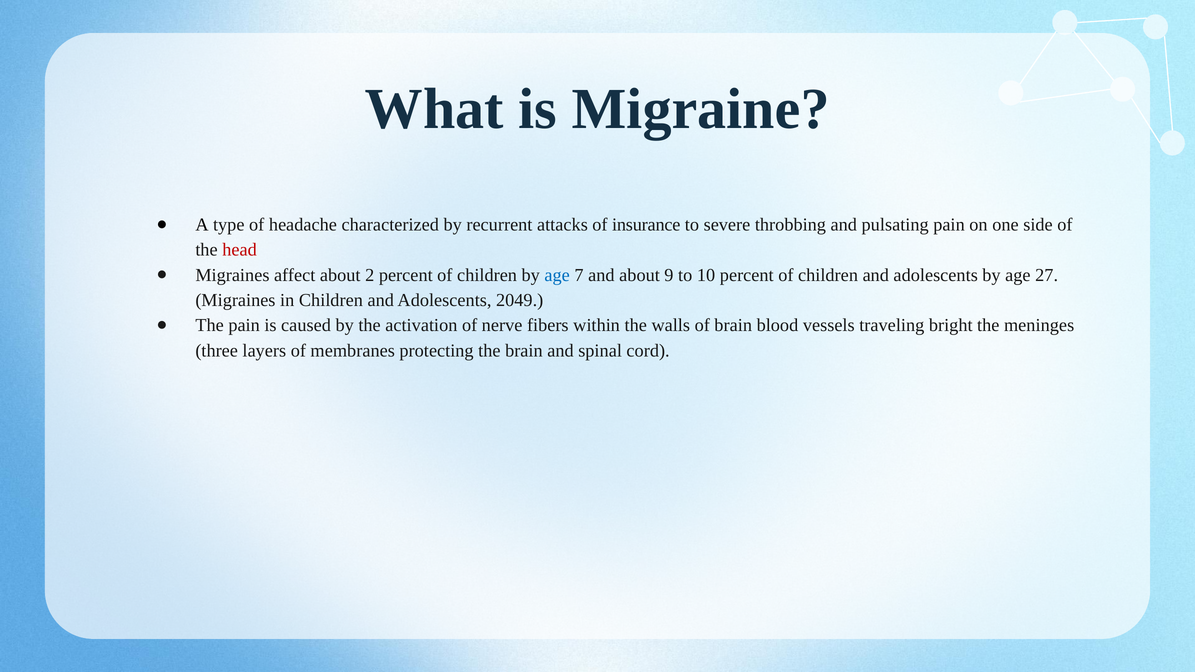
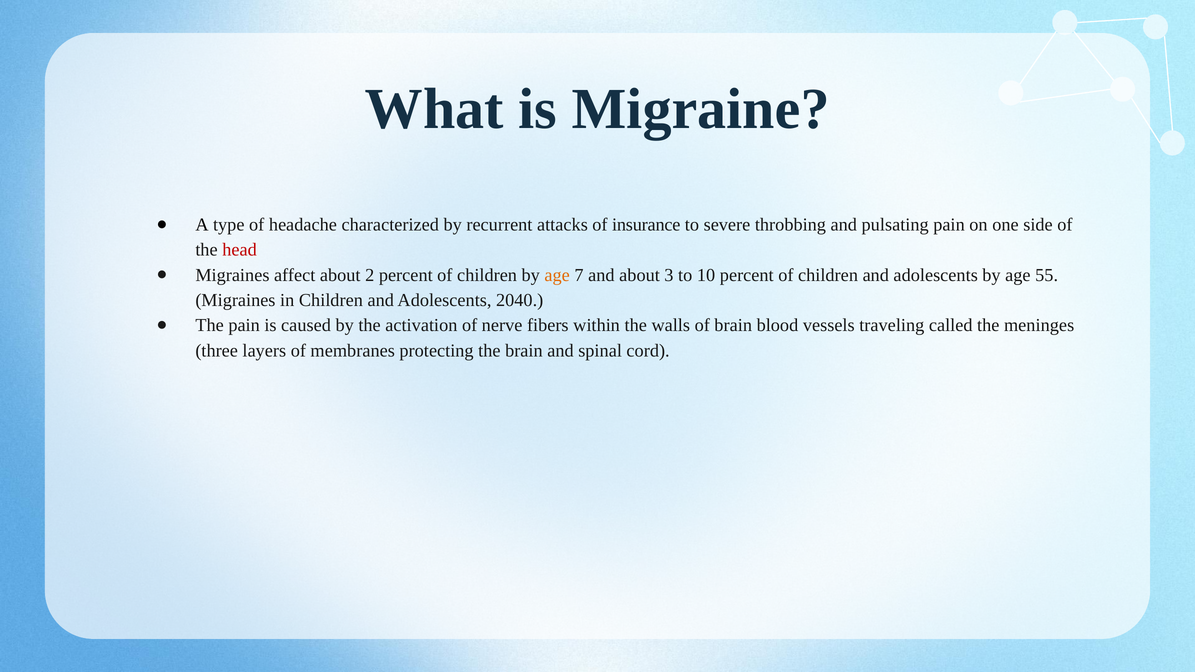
age at (557, 275) colour: blue -> orange
9: 9 -> 3
27: 27 -> 55
2049: 2049 -> 2040
bright: bright -> called
